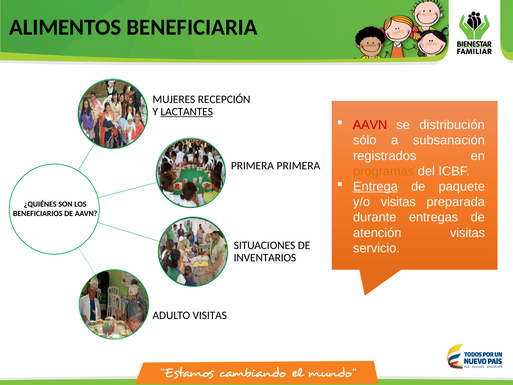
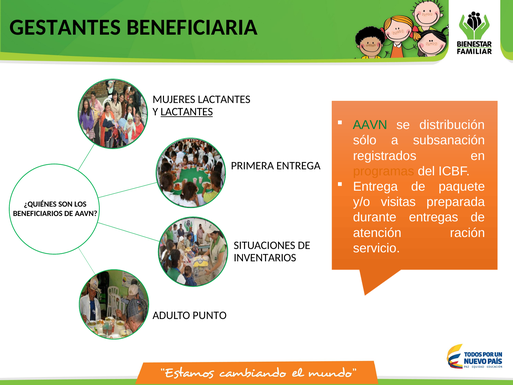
ALIMENTOS: ALIMENTOS -> GESTANTES
MUJERES RECEPCIÓN: RECEPCIÓN -> LACTANTES
AAVN at (370, 125) colour: red -> green
PRIMERA PRIMERA: PRIMERA -> ENTREGA
Entrega at (375, 186) underline: present -> none
atención visitas: visitas -> ración
ADULTO VISITAS: VISITAS -> PUNTO
